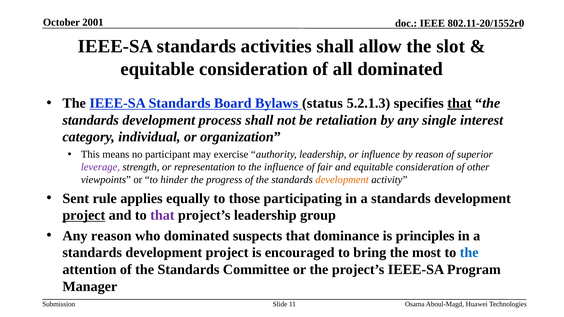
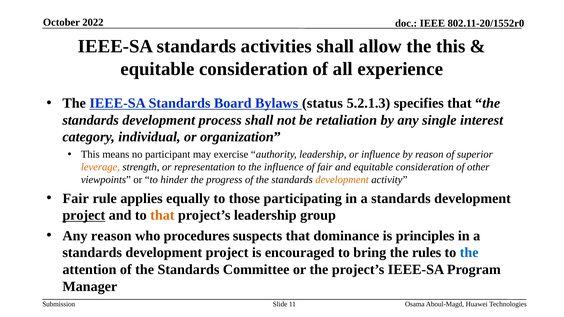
2001: 2001 -> 2022
the slot: slot -> this
all dominated: dominated -> experience
that at (459, 103) underline: present -> none
leverage colour: purple -> orange
Sent at (76, 199): Sent -> Fair
that at (162, 215) colour: purple -> orange
who dominated: dominated -> procedures
most: most -> rules
